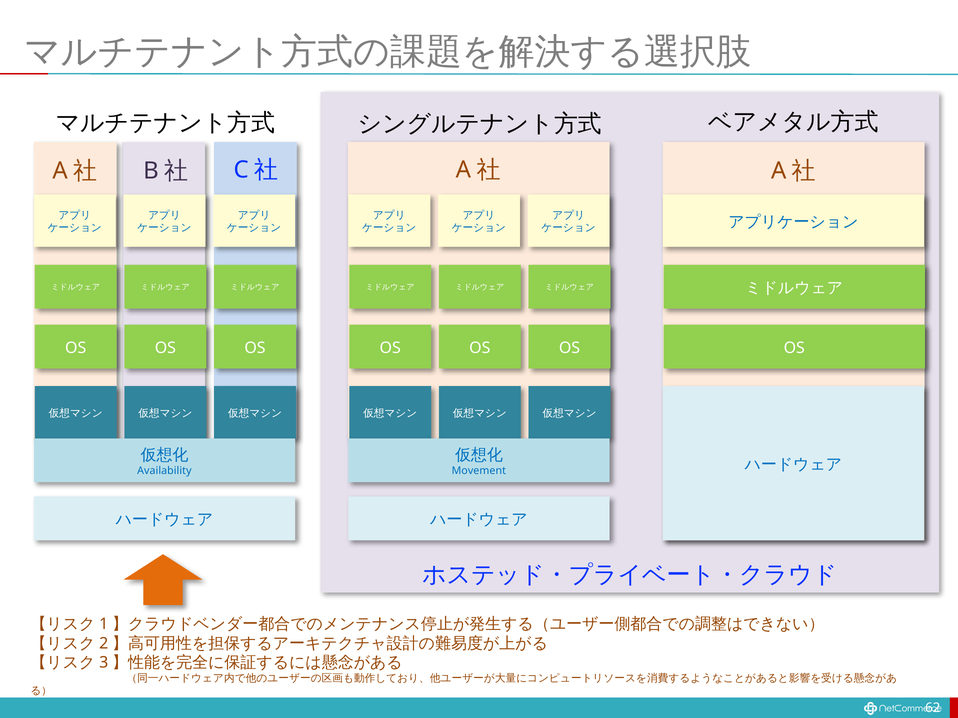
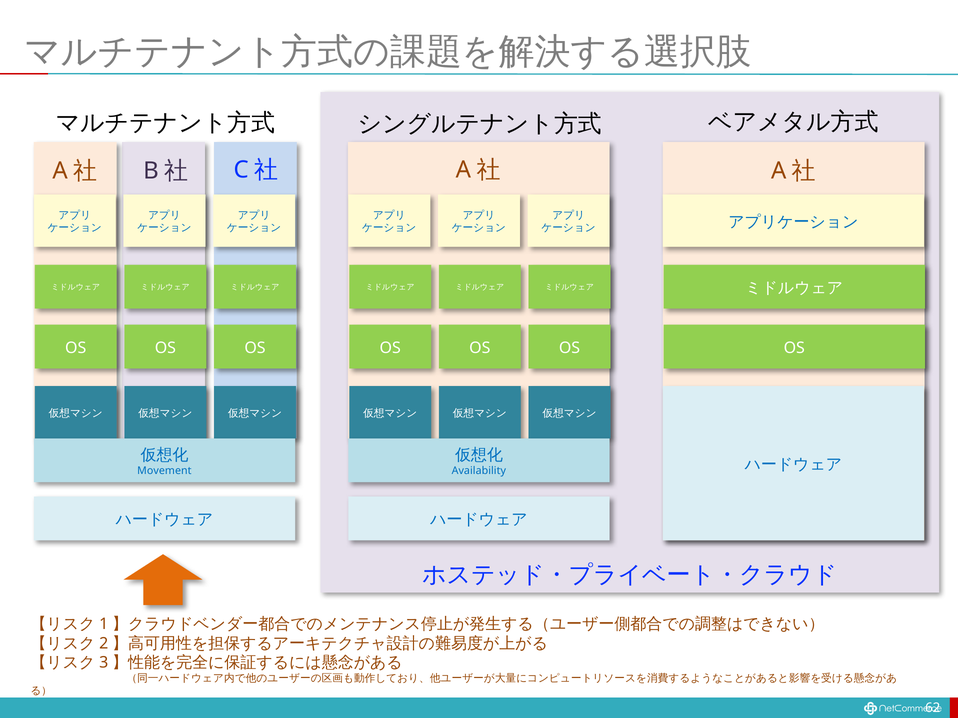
Availability: Availability -> Movement
Movement: Movement -> Availability
